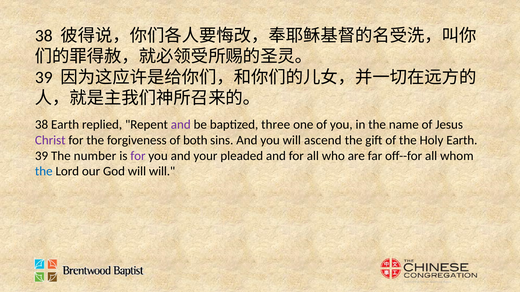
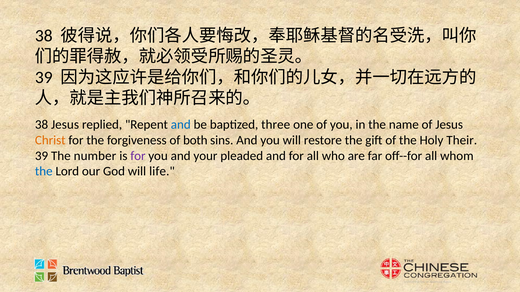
38 Earth: Earth -> Jesus
and at (181, 125) colour: purple -> blue
Christ colour: purple -> orange
ascend: ascend -> restore
Holy Earth: Earth -> Their
will will: will -> life
